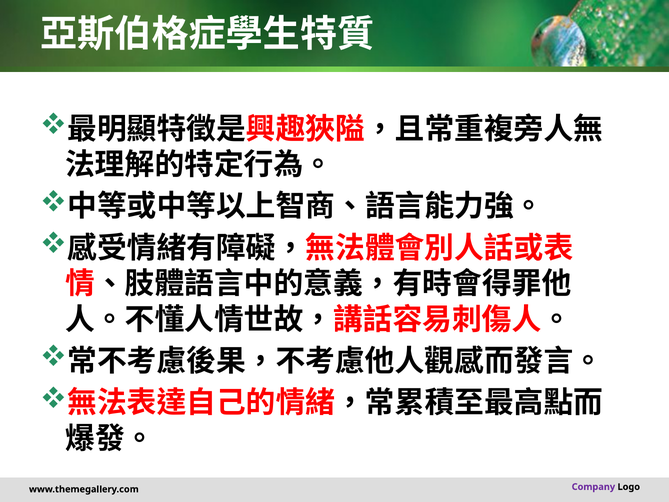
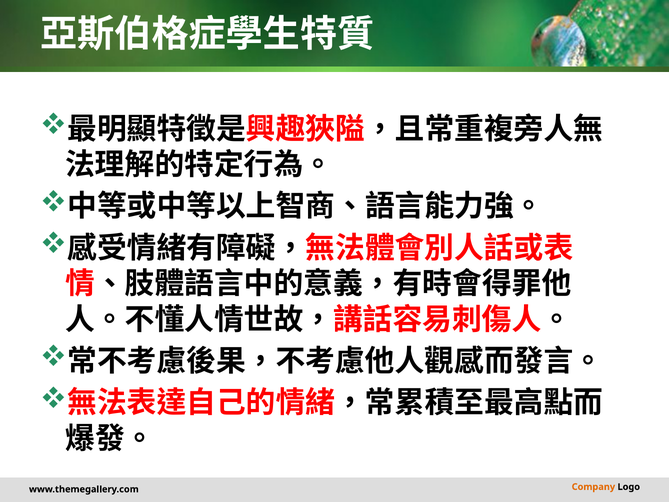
Company colour: purple -> orange
